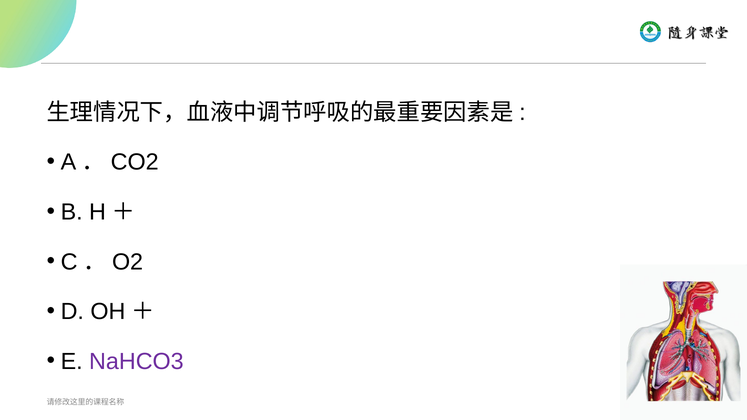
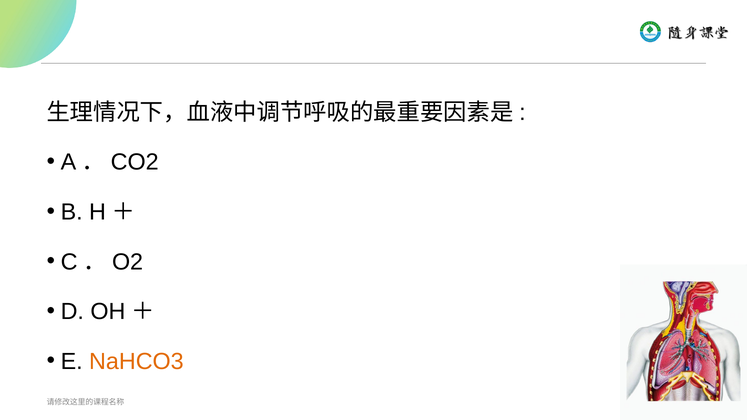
NaHCO3 colour: purple -> orange
